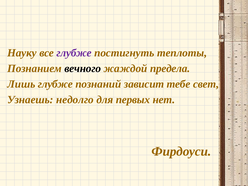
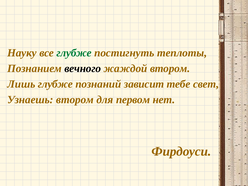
глубже at (74, 53) colour: purple -> green
жаждой предела: предела -> втором
Узнаешь недолго: недолго -> втором
первых: первых -> первом
